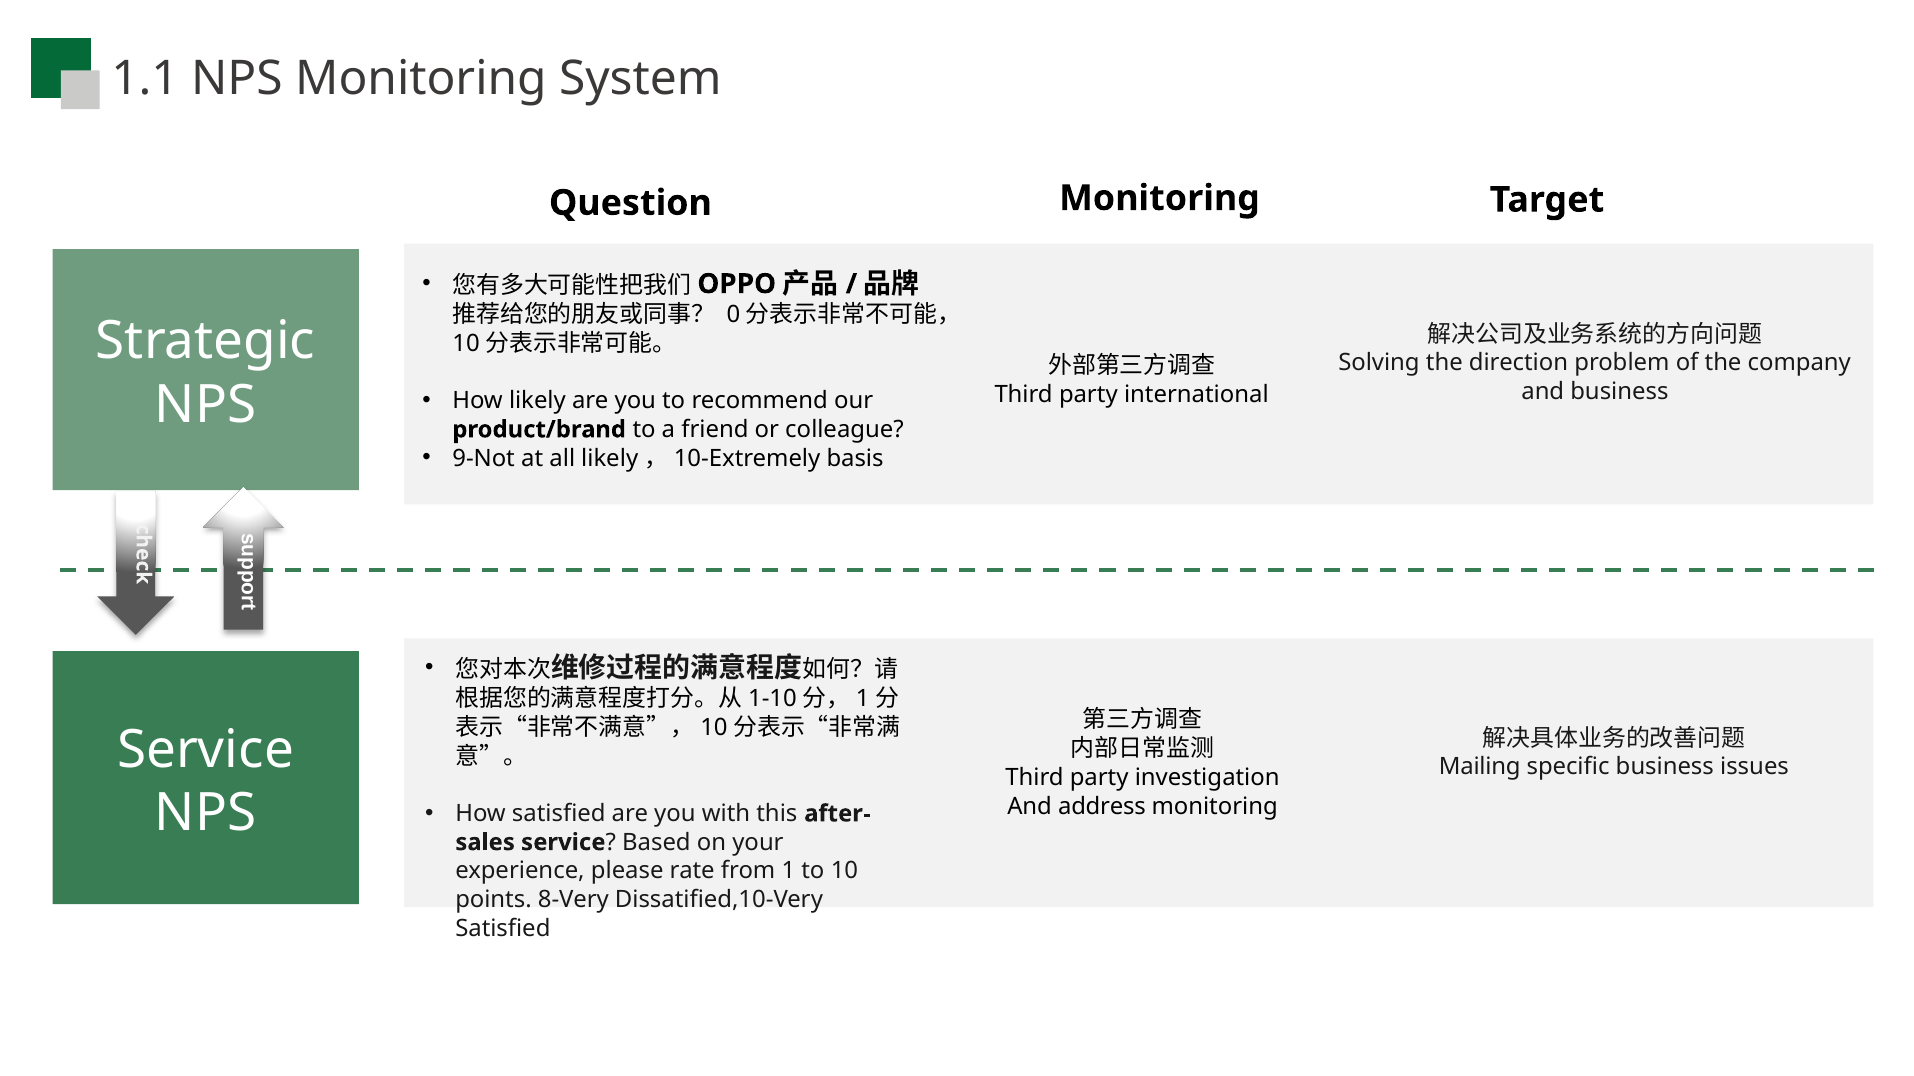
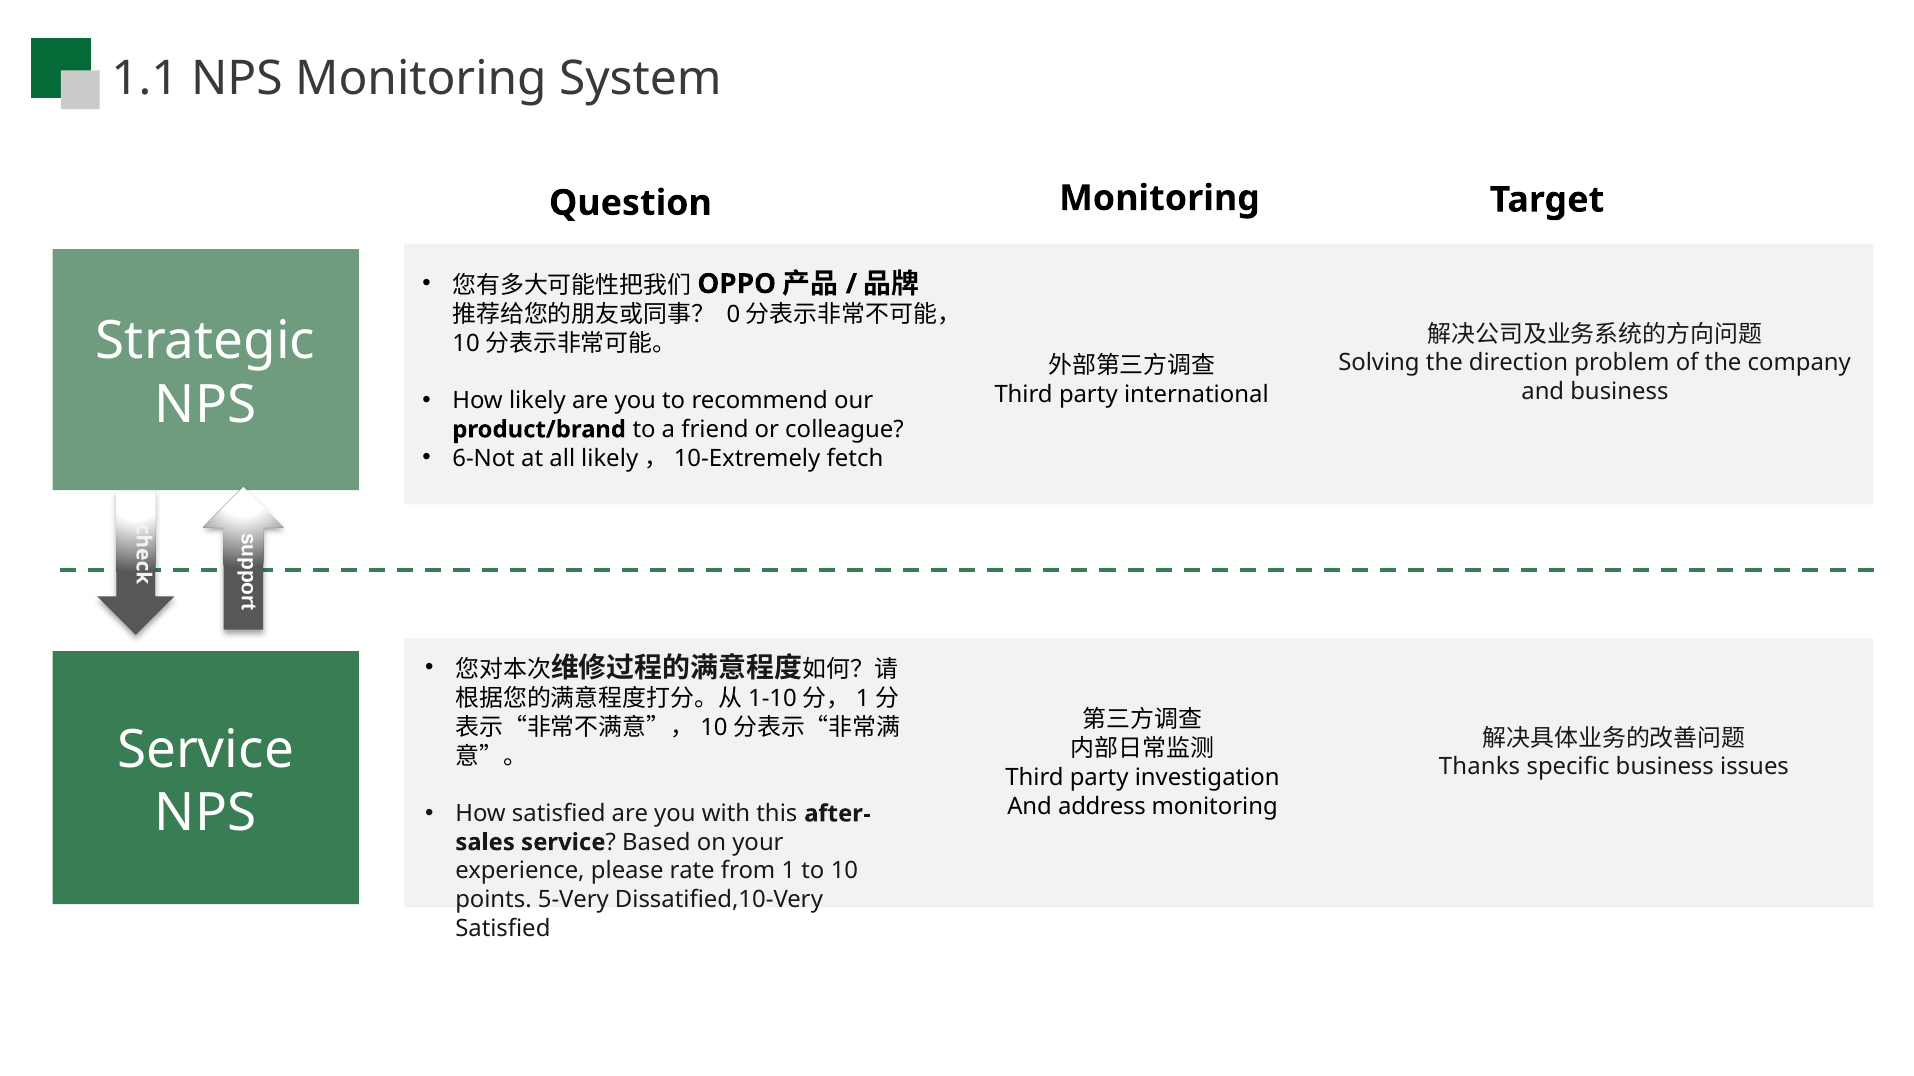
9-Not: 9-Not -> 6-Not
basis: basis -> fetch
Mailing: Mailing -> Thanks
8-Very: 8-Very -> 5-Very
